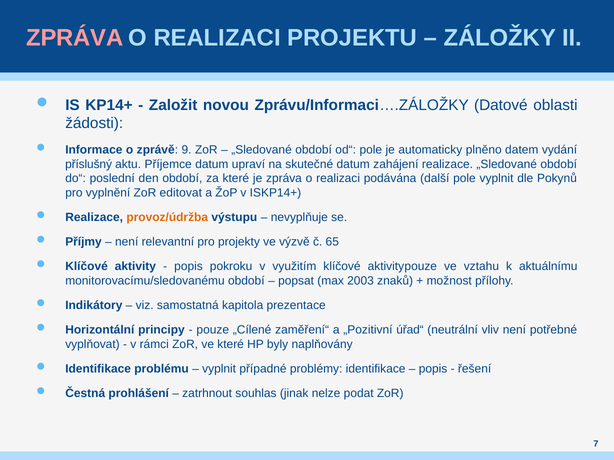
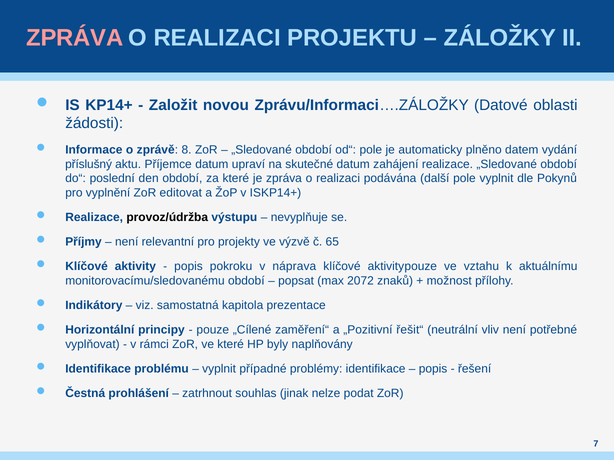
9: 9 -> 8
provoz/údržba colour: orange -> black
využitím: využitím -> náprava
2003: 2003 -> 2072
úřad“: úřad“ -> řešit“
